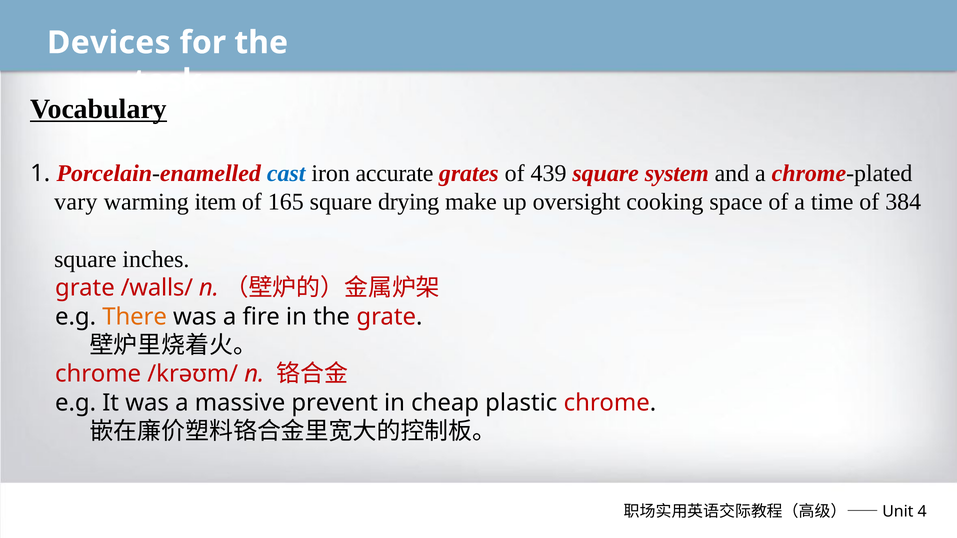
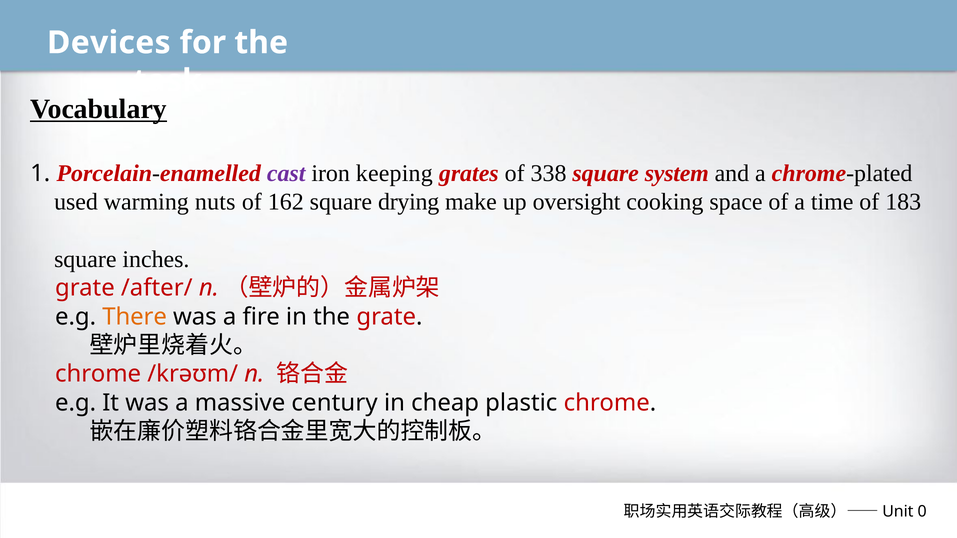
cast colour: blue -> purple
accurate: accurate -> keeping
439: 439 -> 338
vary: vary -> used
item: item -> nuts
165: 165 -> 162
384: 384 -> 183
/walls/: /walls/ -> /after/
prevent: prevent -> century
4: 4 -> 0
